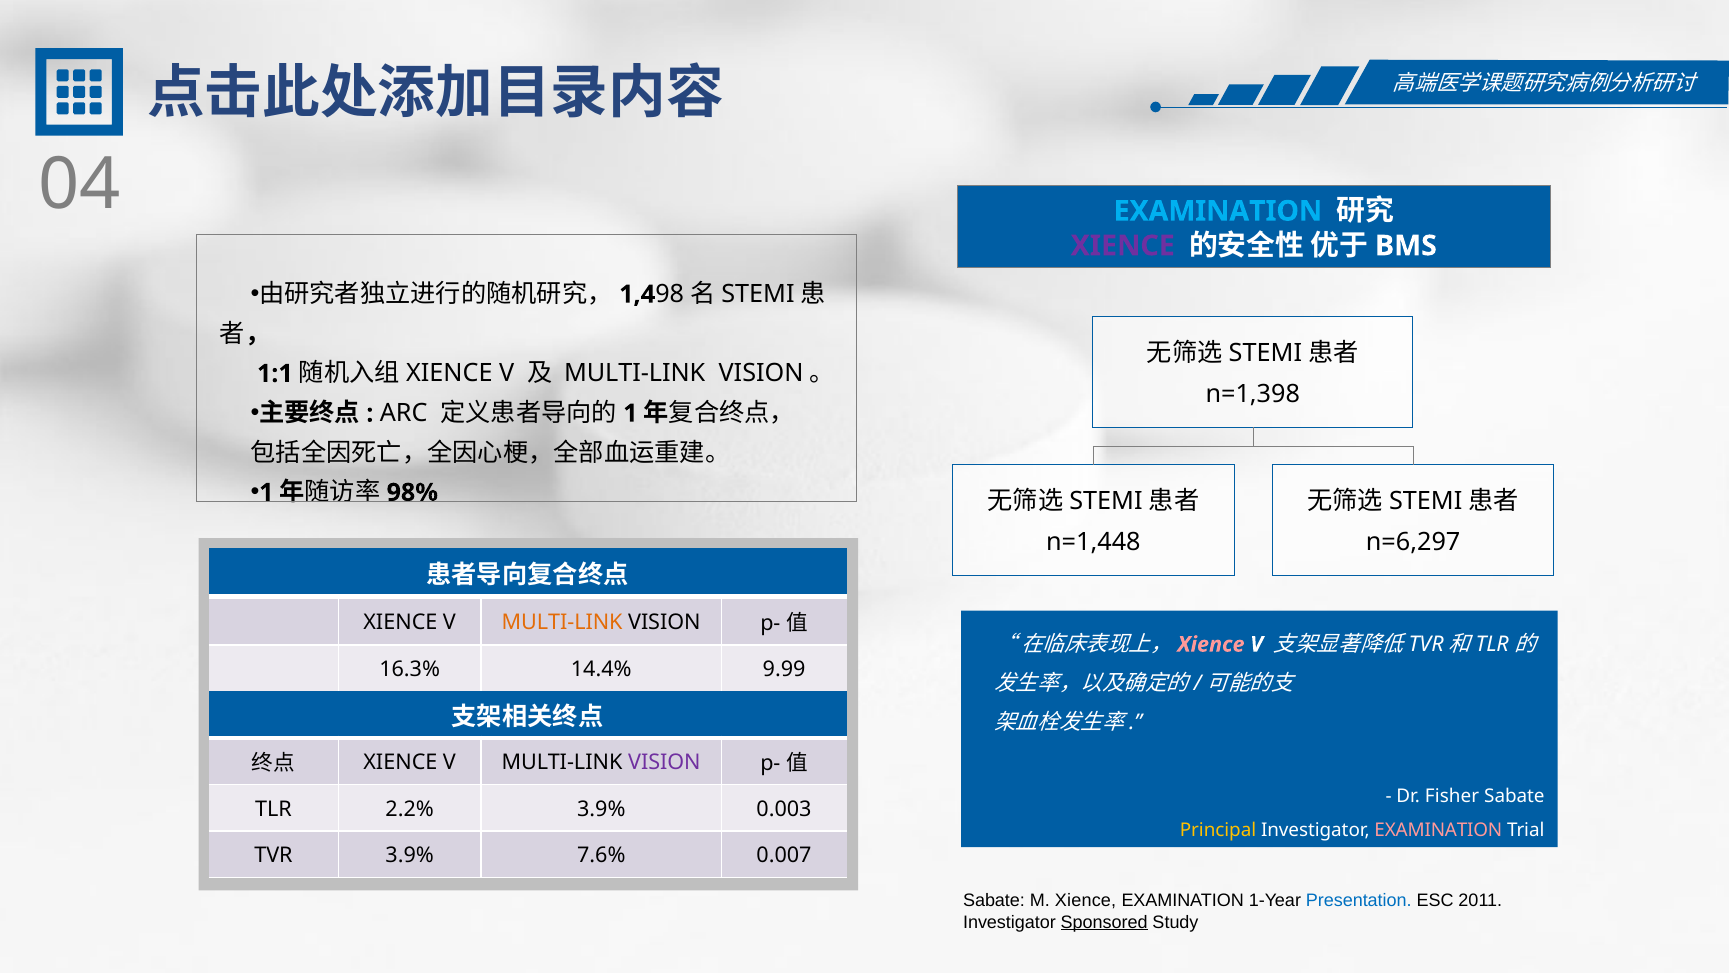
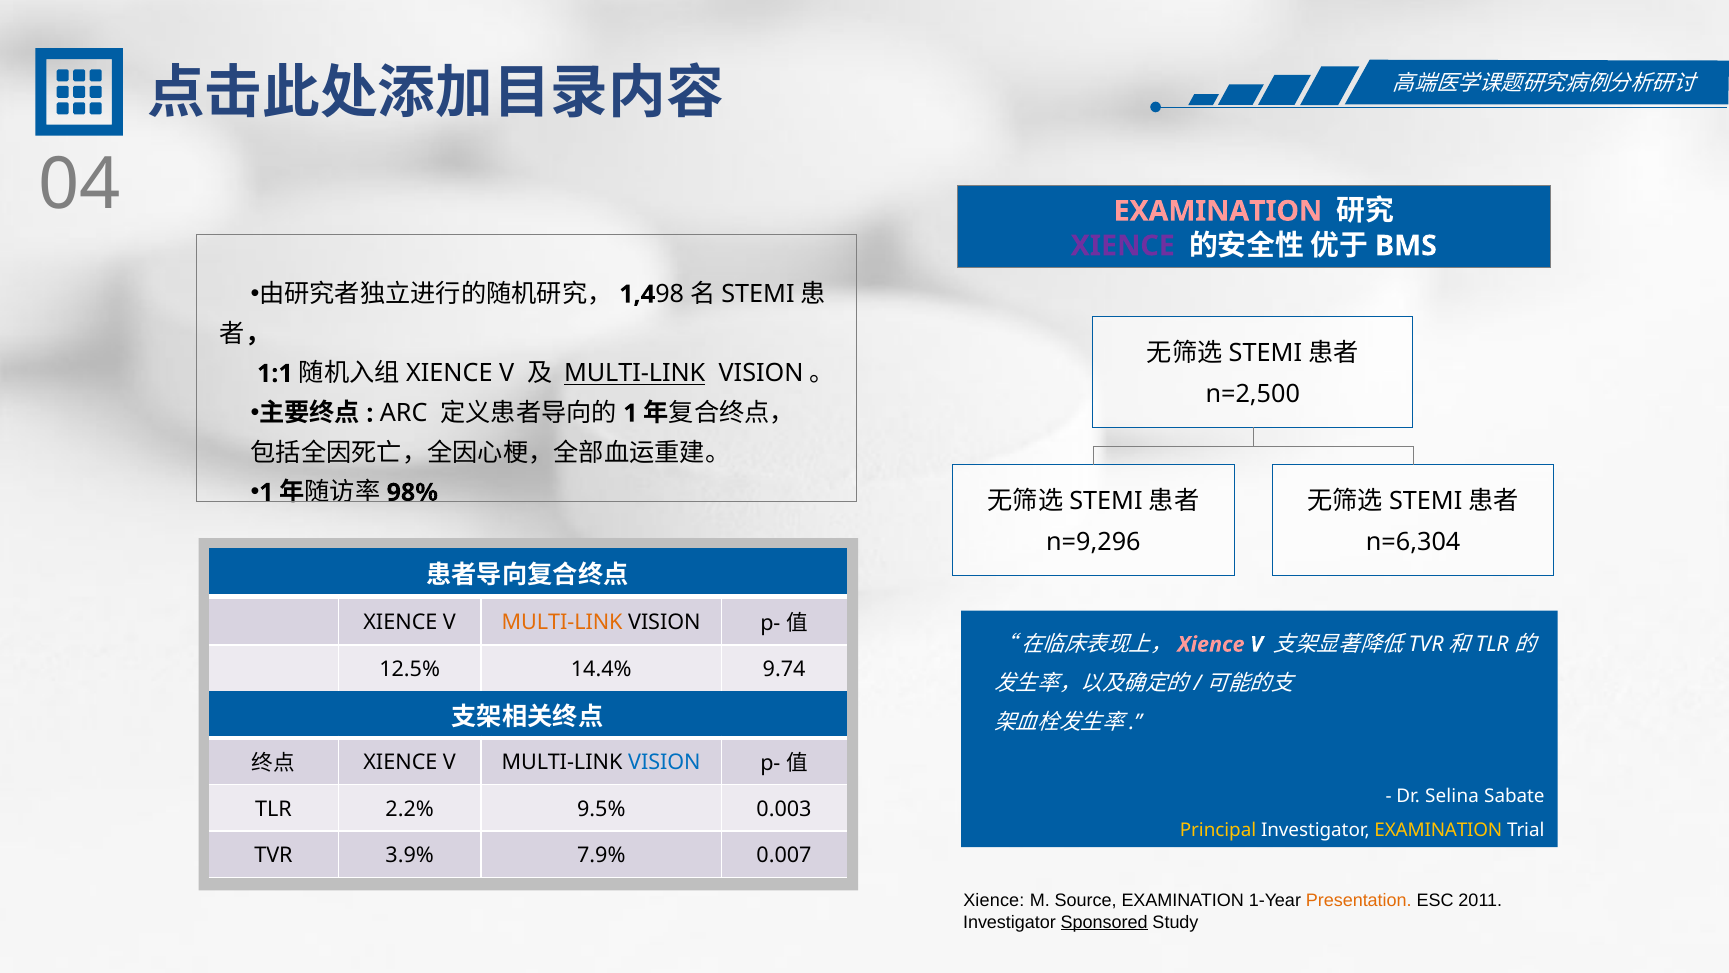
EXAMINATION at (1218, 211) colour: light blue -> pink
MULTI-LINK at (635, 373) underline: none -> present
n=1,398: n=1,398 -> n=2,500
n=1,448: n=1,448 -> n=9,296
n=6,297: n=6,297 -> n=6,304
16.3%: 16.3% -> 12.5%
9.99: 9.99 -> 9.74
VISION at (664, 762) colour: purple -> blue
Fisher: Fisher -> Selina
2.2% 3.9%: 3.9% -> 9.5%
EXAMINATION at (1438, 830) colour: pink -> yellow
7.6%: 7.6% -> 7.9%
Sabate at (994, 900): Sabate -> Xience
M Xience: Xience -> Source
Presentation colour: blue -> orange
